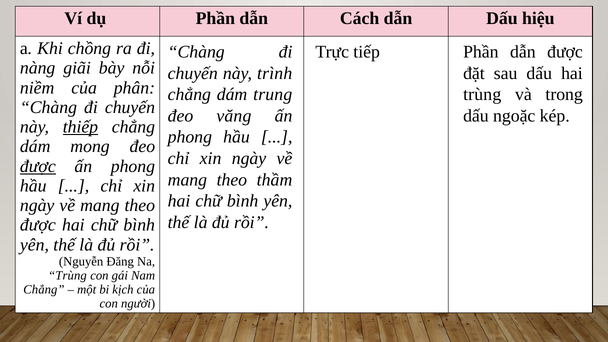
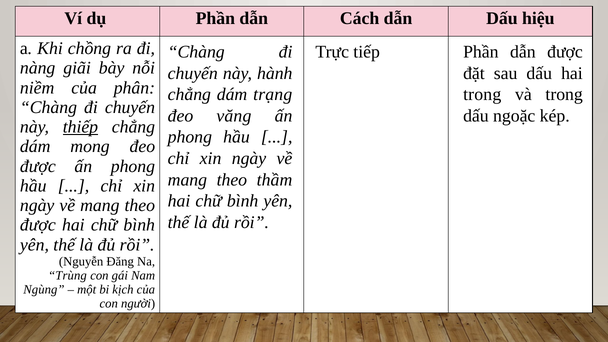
trình: trình -> hành
trung: trung -> trạng
trùng at (482, 94): trùng -> trong
được at (38, 166) underline: present -> none
Chẳng at (44, 290): Chẳng -> Ngùng
